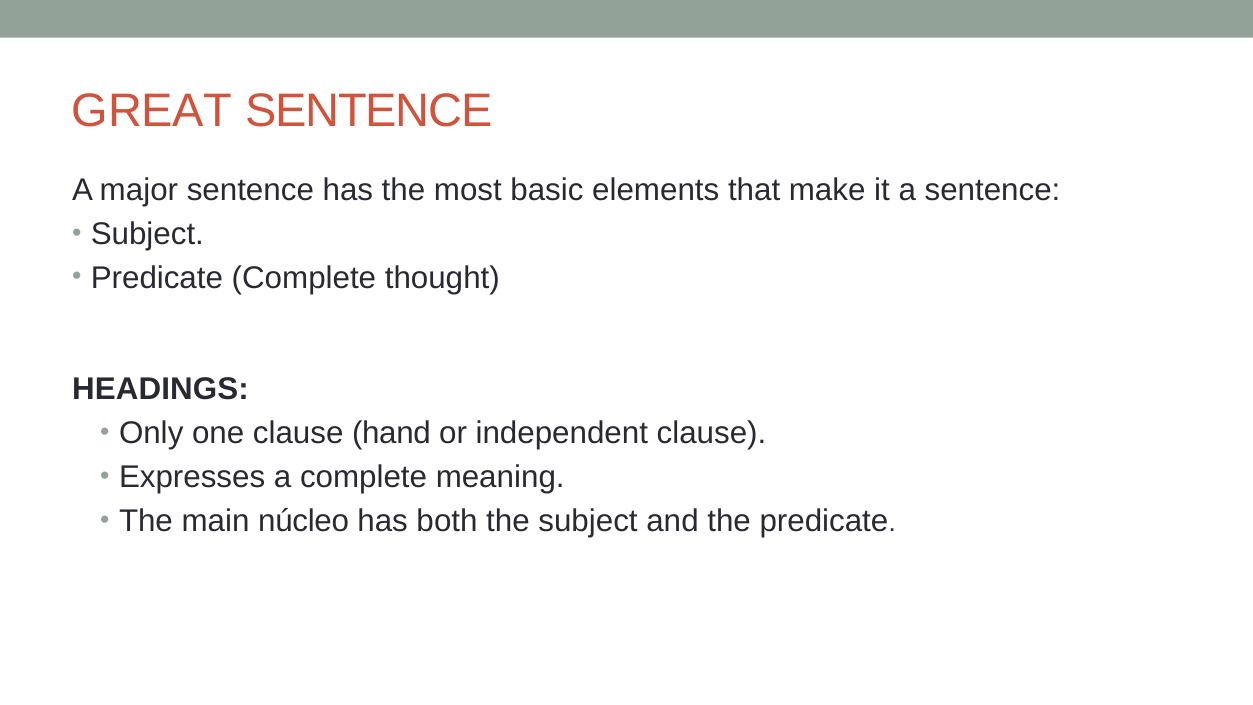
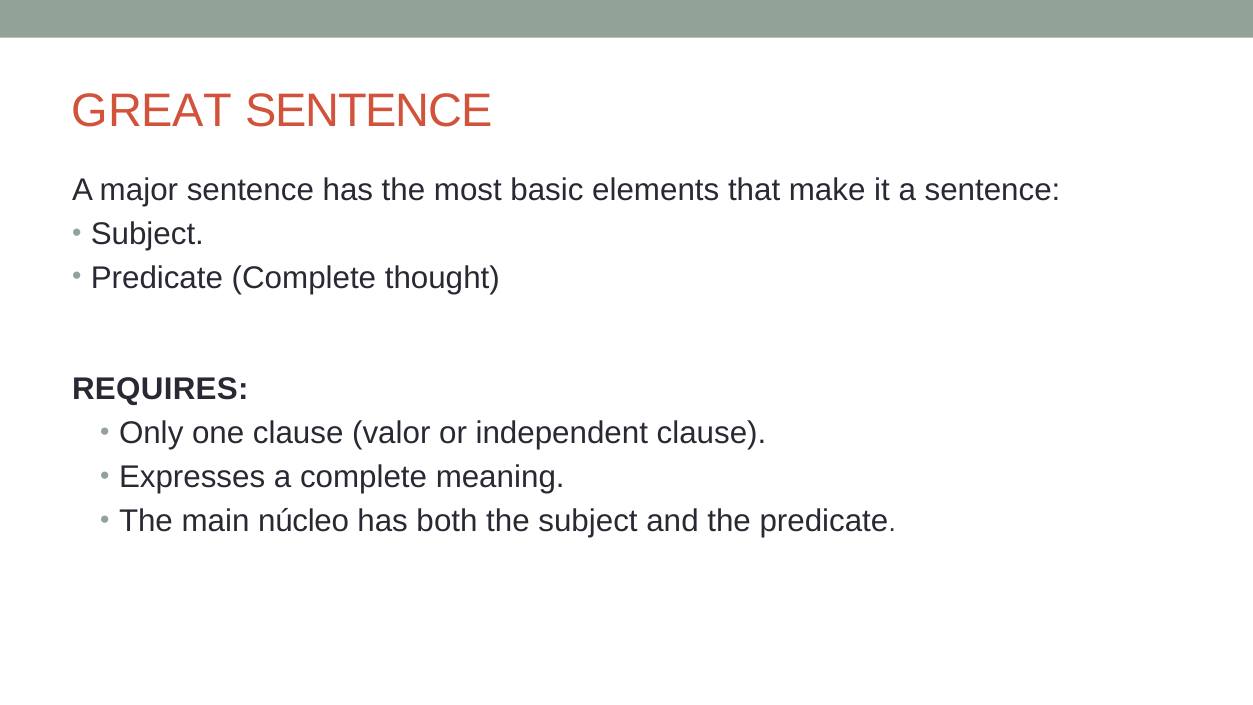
HEADINGS: HEADINGS -> REQUIRES
hand: hand -> valor
